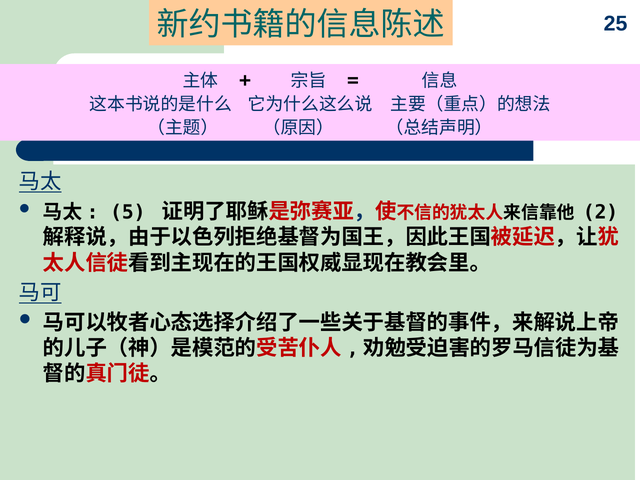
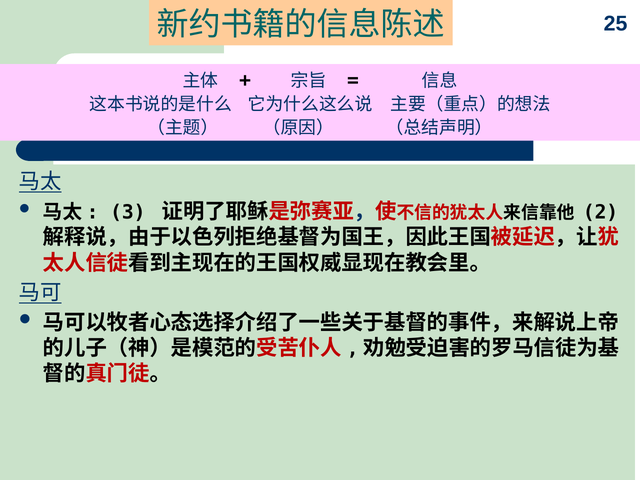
5: 5 -> 3
